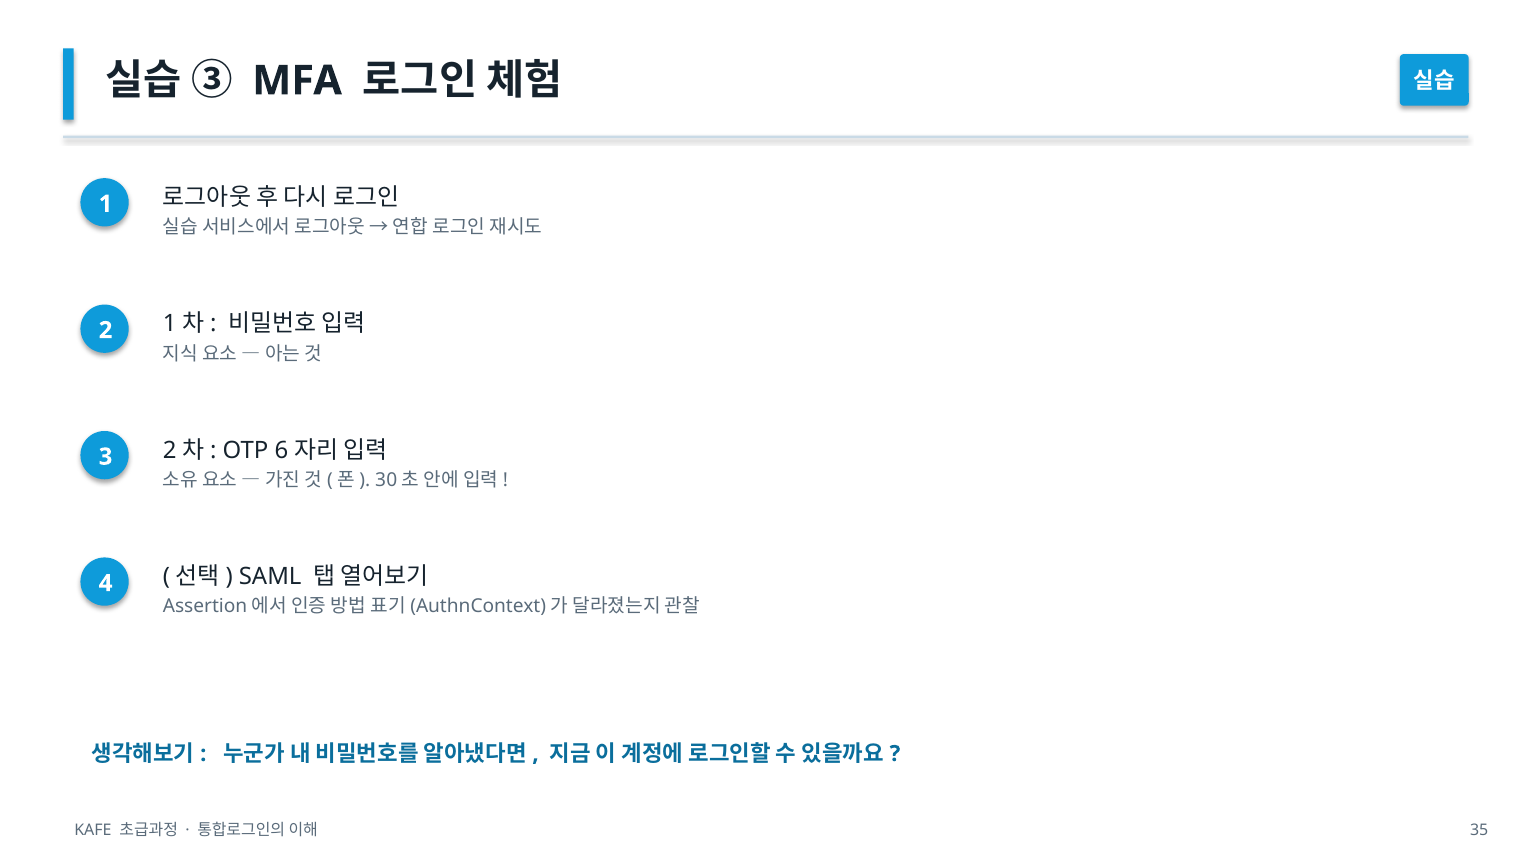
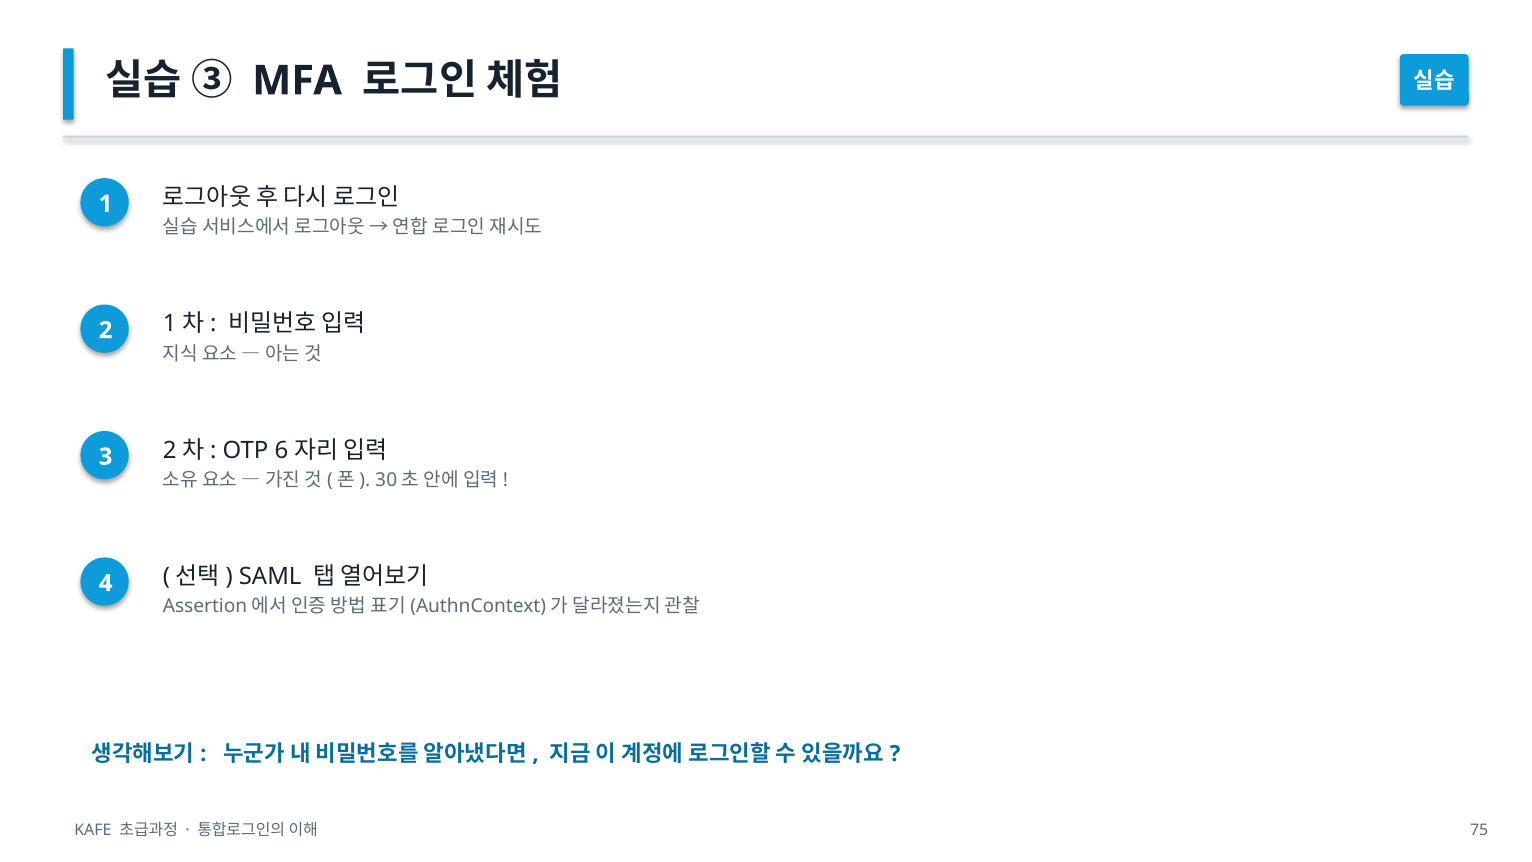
35: 35 -> 75
